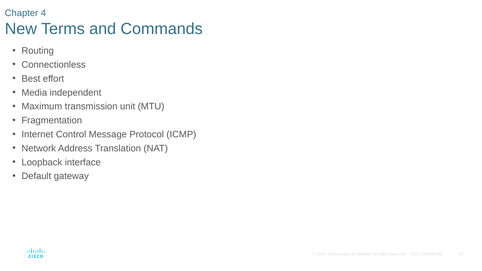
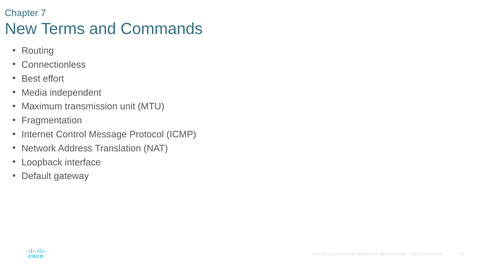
4: 4 -> 7
